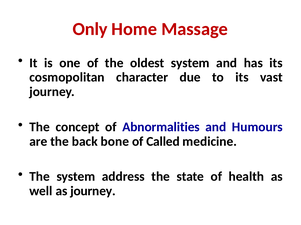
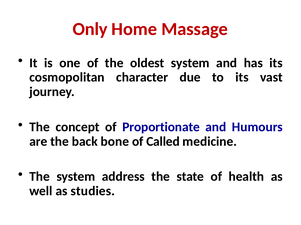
Abnormalities: Abnormalities -> Proportionate
as journey: journey -> studies
